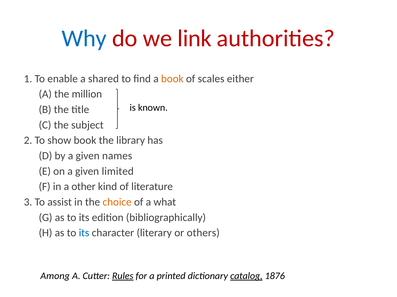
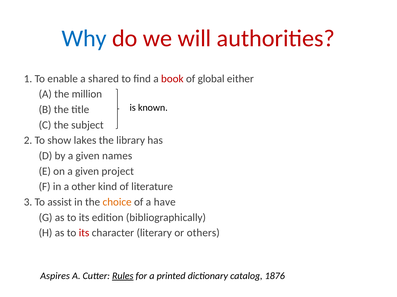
link: link -> will
book at (172, 79) colour: orange -> red
scales: scales -> global
show book: book -> lakes
limited: limited -> project
what: what -> have
its at (84, 233) colour: blue -> red
Among: Among -> Aspires
catalog underline: present -> none
